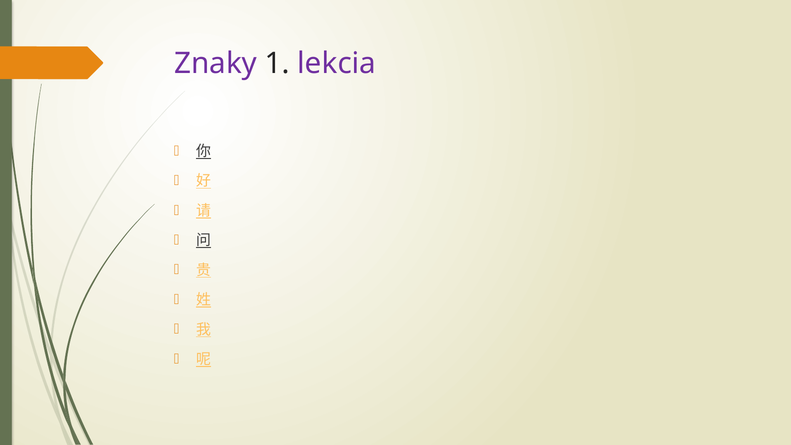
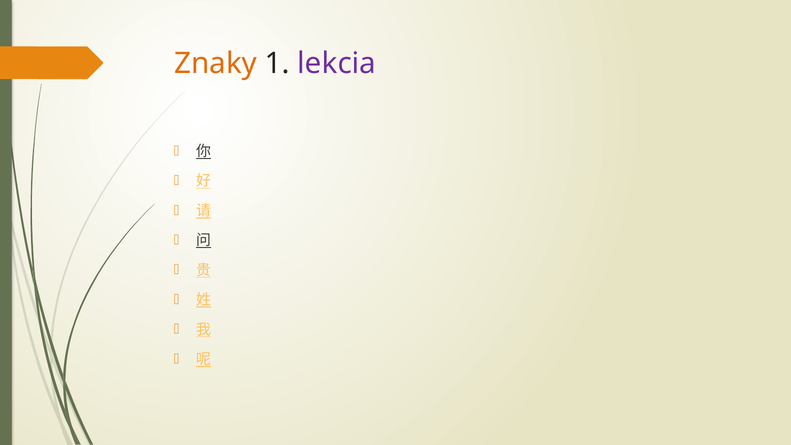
Znaky colour: purple -> orange
